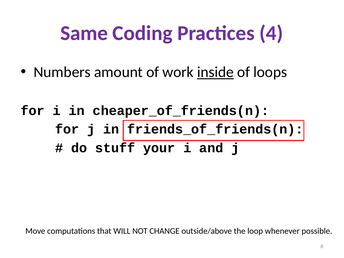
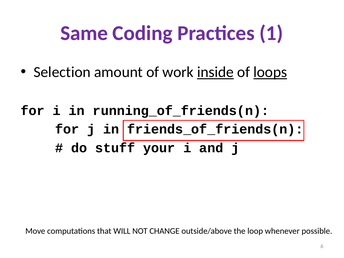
4: 4 -> 1
Numbers: Numbers -> Selection
loops underline: none -> present
cheaper_of_friends(n: cheaper_of_friends(n -> running_of_friends(n
